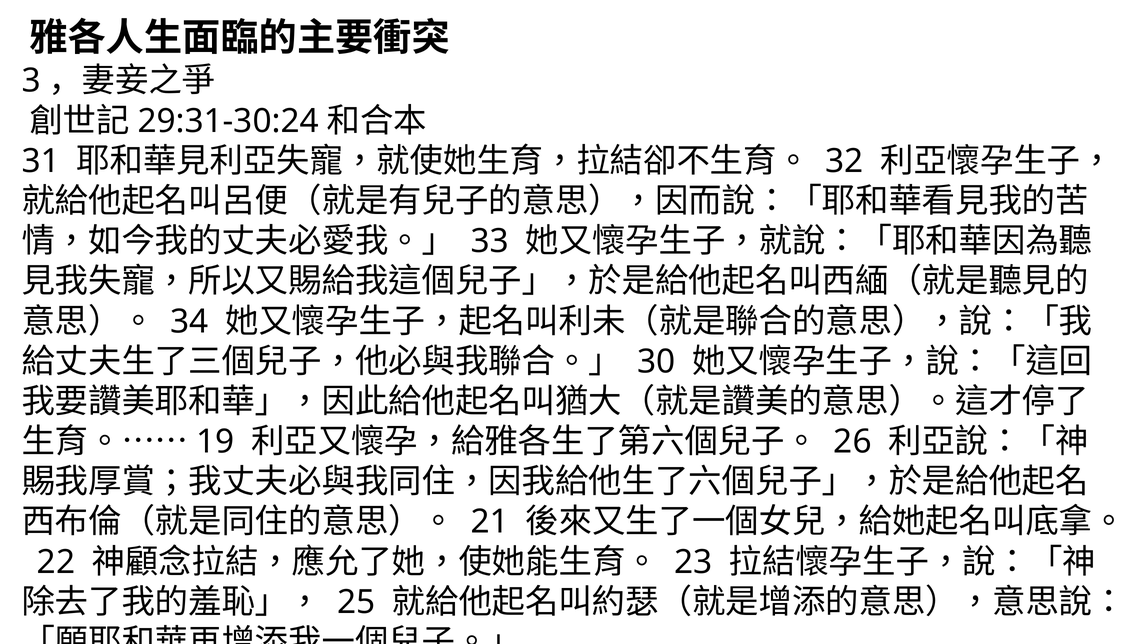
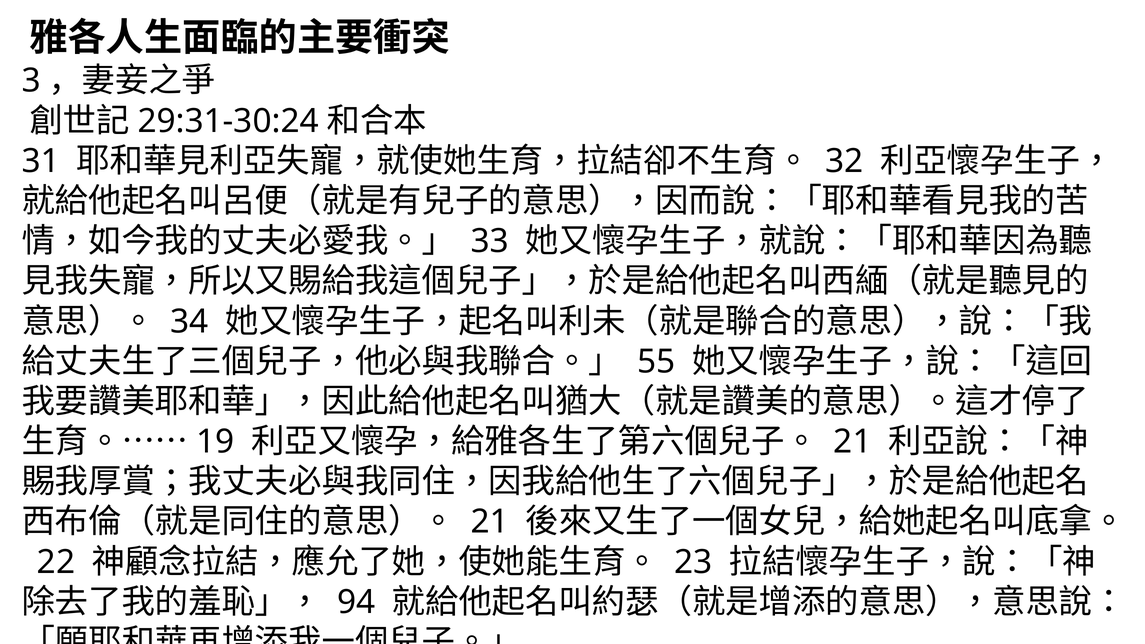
30: 30 -> 55
26 at (853, 442): 26 -> 21
25: 25 -> 94
